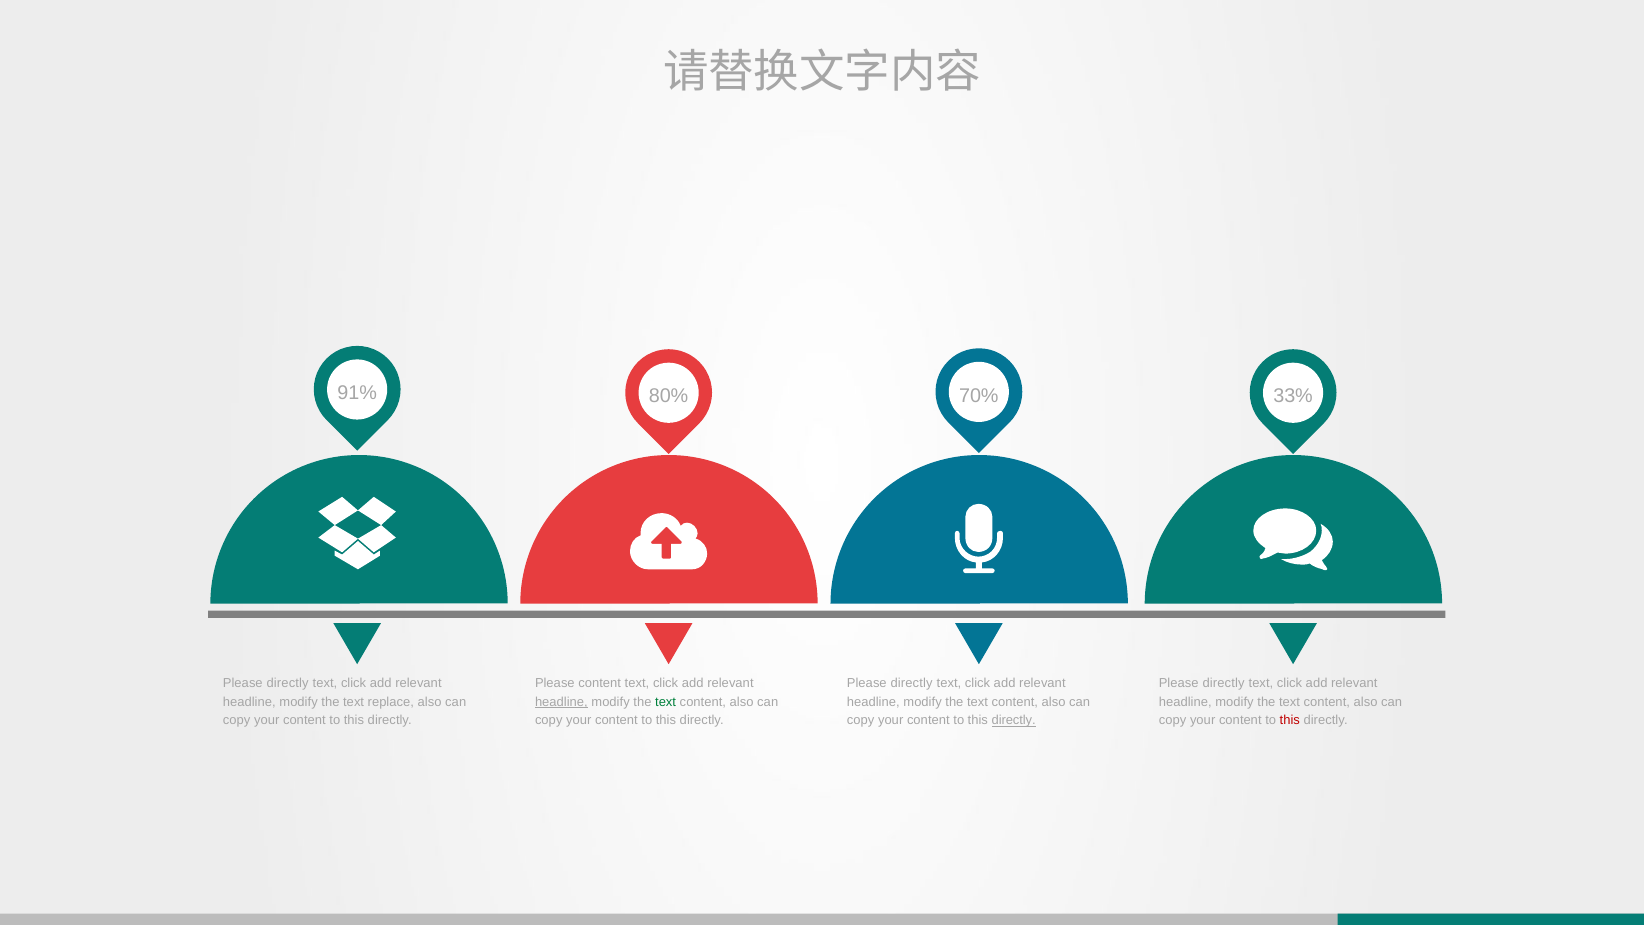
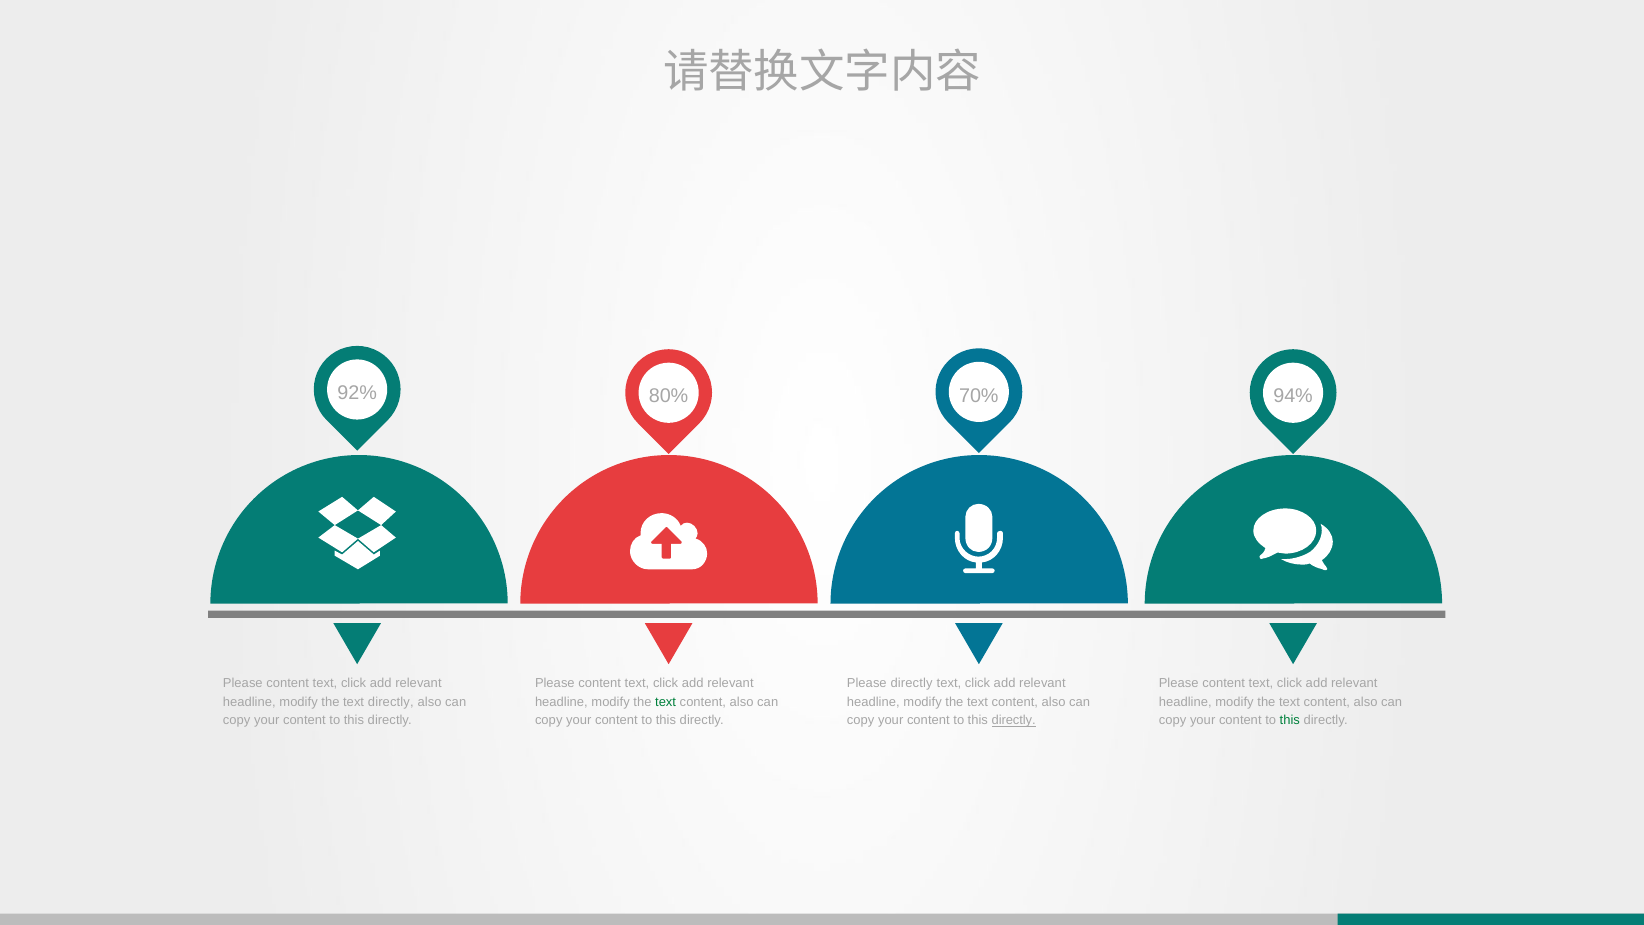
91%: 91% -> 92%
33%: 33% -> 94%
directly at (288, 683): directly -> content
directly at (1224, 683): directly -> content
text replace: replace -> directly
headline at (561, 702) underline: present -> none
this at (1290, 720) colour: red -> green
